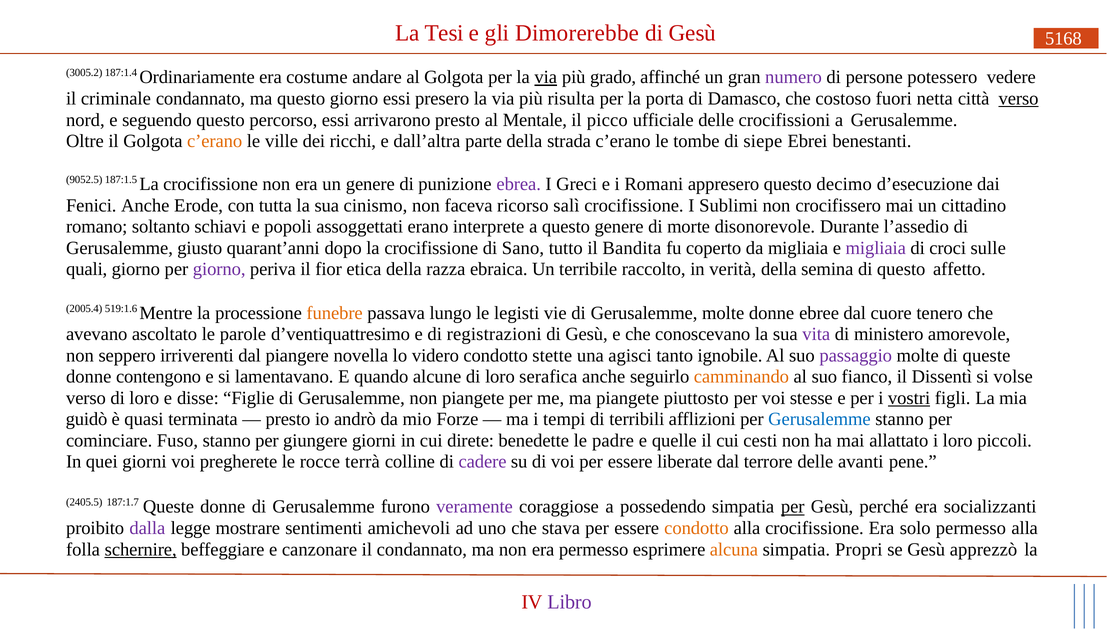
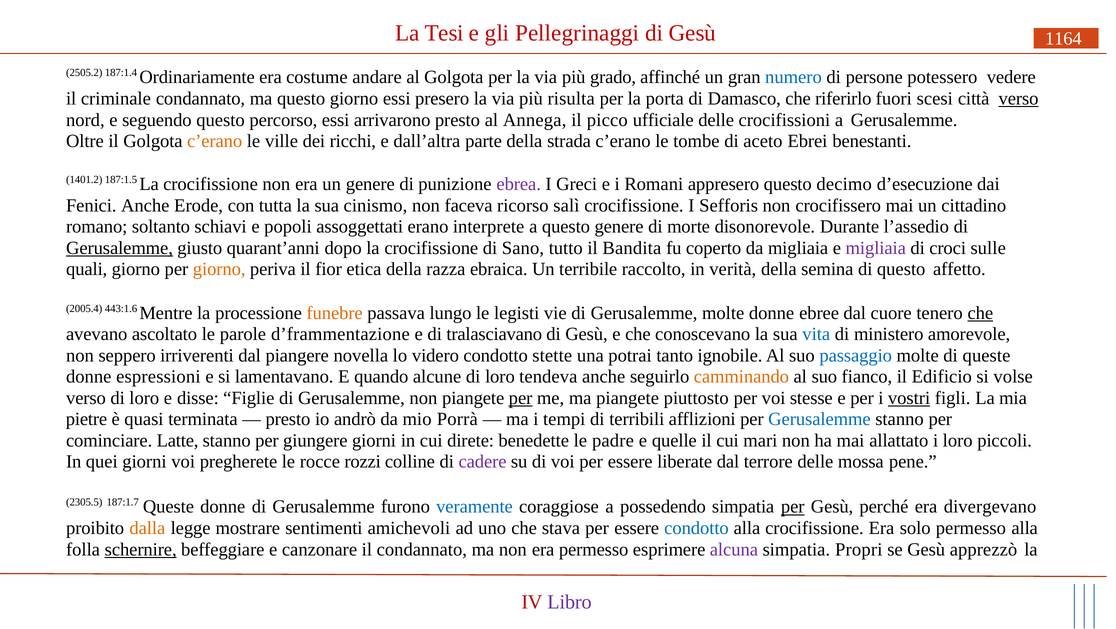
Dimorerebbe: Dimorerebbe -> Pellegrinaggi
5168: 5168 -> 1164
3005.2: 3005.2 -> 2505.2
via at (546, 77) underline: present -> none
numero colour: purple -> blue
costoso: costoso -> riferirlo
netta: netta -> scesi
Mentale: Mentale -> Annega
siepe: siepe -> aceto
9052.5: 9052.5 -> 1401.2
Sublimi: Sublimi -> Sefforis
Gerusalemme at (119, 248) underline: none -> present
giorno at (219, 269) colour: purple -> orange
519:1.6: 519:1.6 -> 443:1.6
che at (980, 313) underline: none -> present
d’ventiquattresimo: d’ventiquattresimo -> d’frammentazione
registrazioni: registrazioni -> tralasciavano
vita colour: purple -> blue
agisci: agisci -> potrai
passaggio colour: purple -> blue
contengono: contengono -> espressioni
serafica: serafica -> tendeva
Dissentì: Dissentì -> Edificio
per at (521, 398) underline: none -> present
guidò: guidò -> pietre
Forze: Forze -> Porrà
Fuso: Fuso -> Latte
cesti: cesti -> mari
terrà: terrà -> rozzi
avanti: avanti -> mossa
2405.5: 2405.5 -> 2305.5
veramente colour: purple -> blue
socializzanti: socializzanti -> divergevano
dalla colour: purple -> orange
condotto at (697, 528) colour: orange -> blue
alcuna colour: orange -> purple
